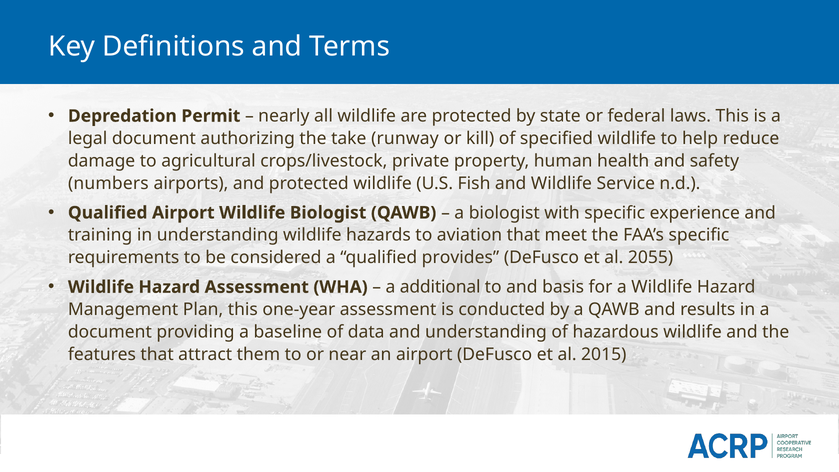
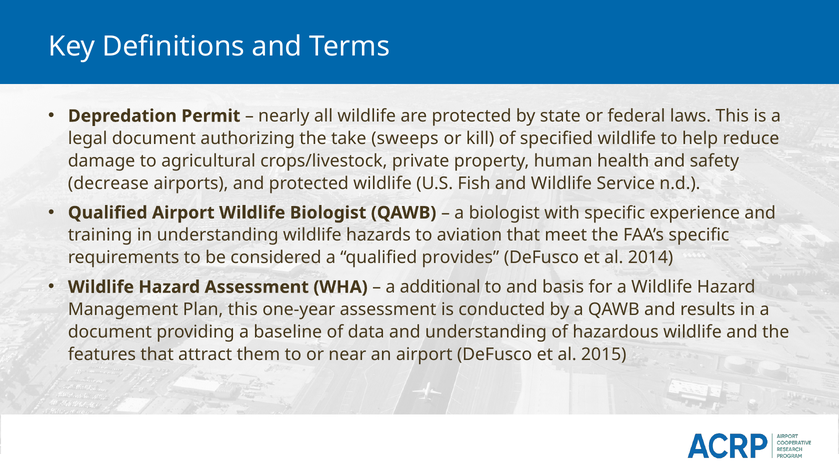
runway: runway -> sweeps
numbers: numbers -> decrease
2055: 2055 -> 2014
